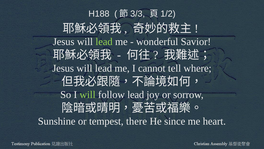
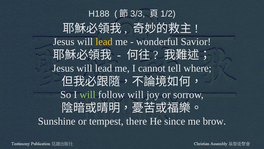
lead at (104, 42) colour: light green -> yellow
follow lead: lead -> will
heart: heart -> brow
